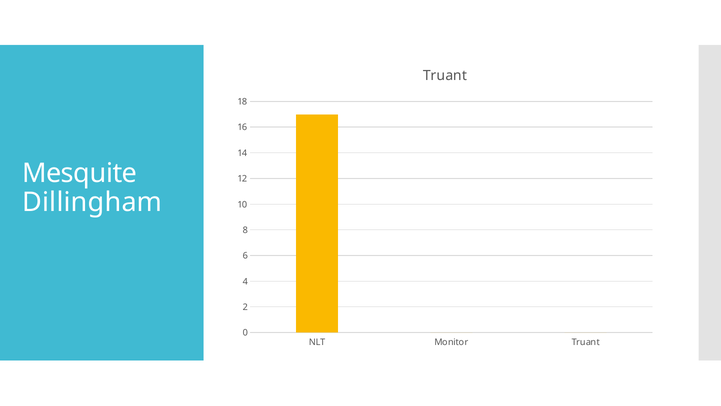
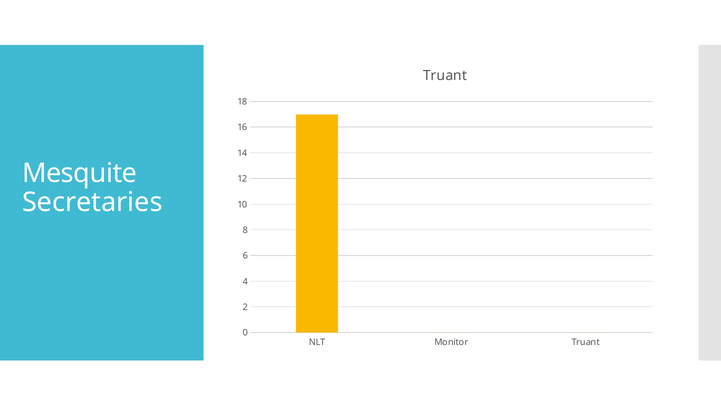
Dillingham: Dillingham -> Secretaries
